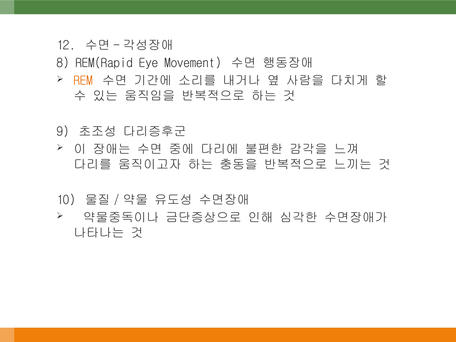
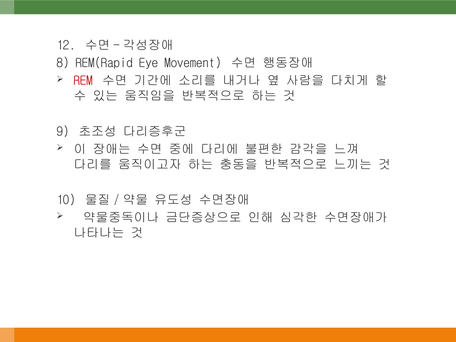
REM colour: orange -> red
